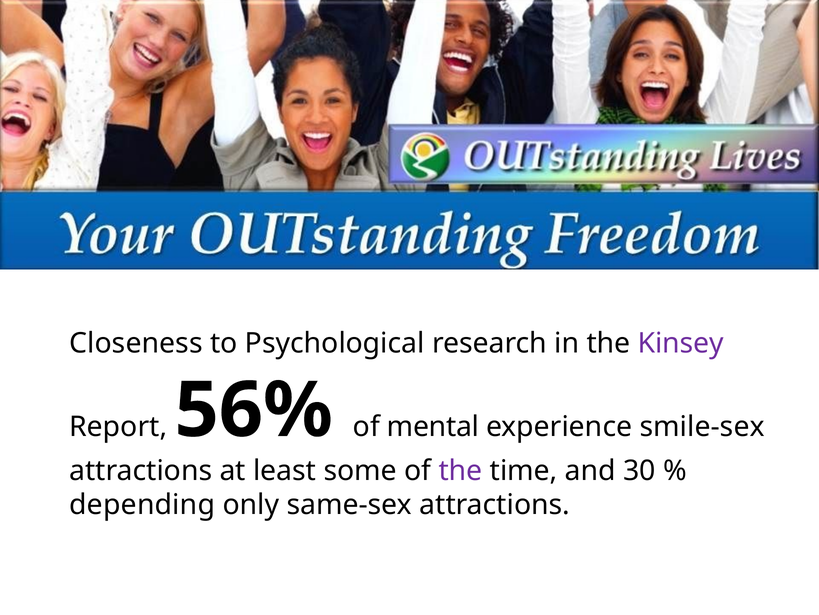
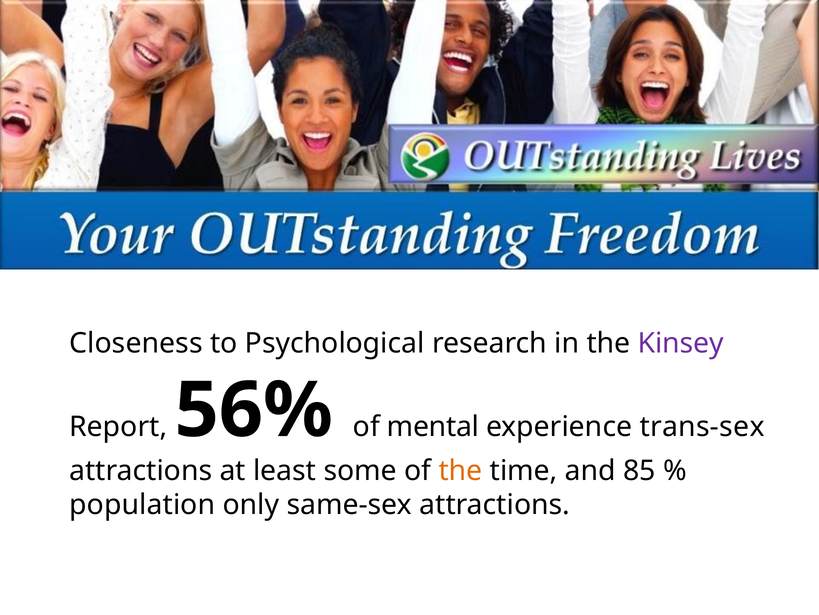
smile-sex: smile-sex -> trans-sex
the at (461, 470) colour: purple -> orange
30: 30 -> 85
depending: depending -> population
